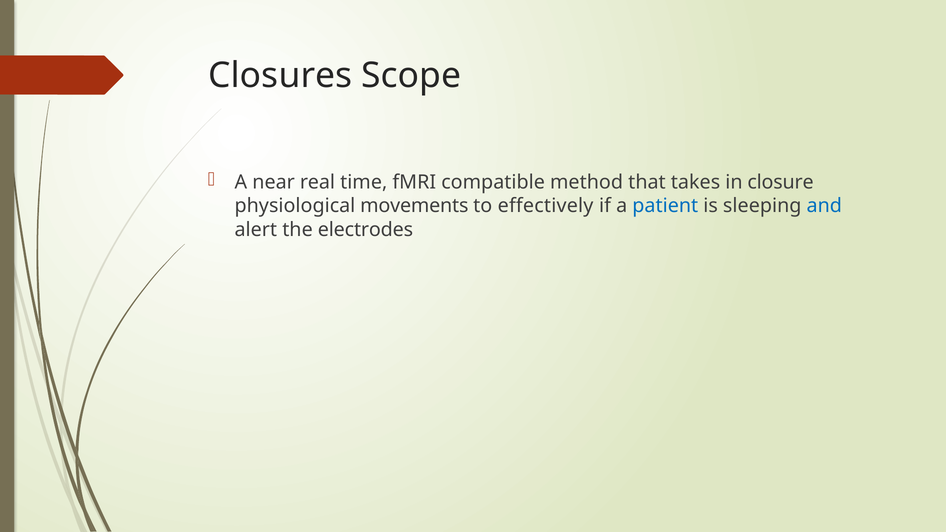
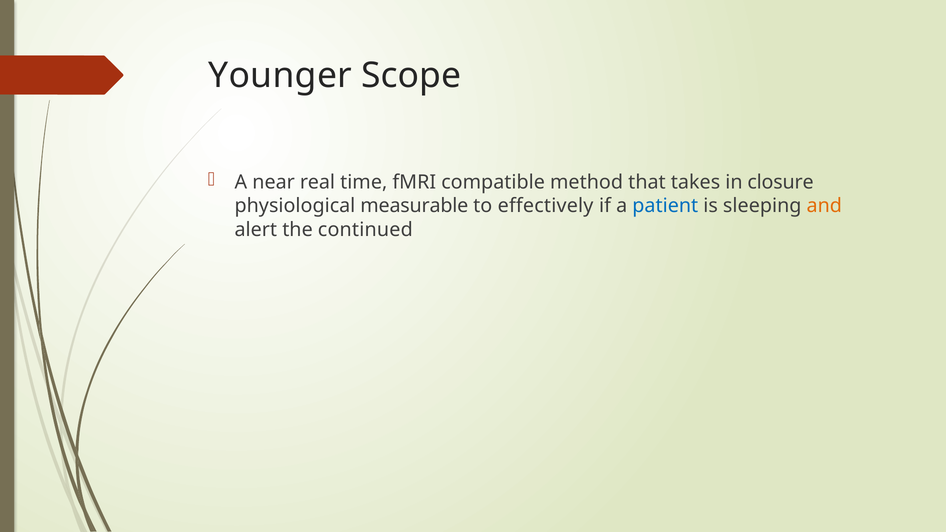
Closures: Closures -> Younger
movements: movements -> measurable
and colour: blue -> orange
electrodes: electrodes -> continued
